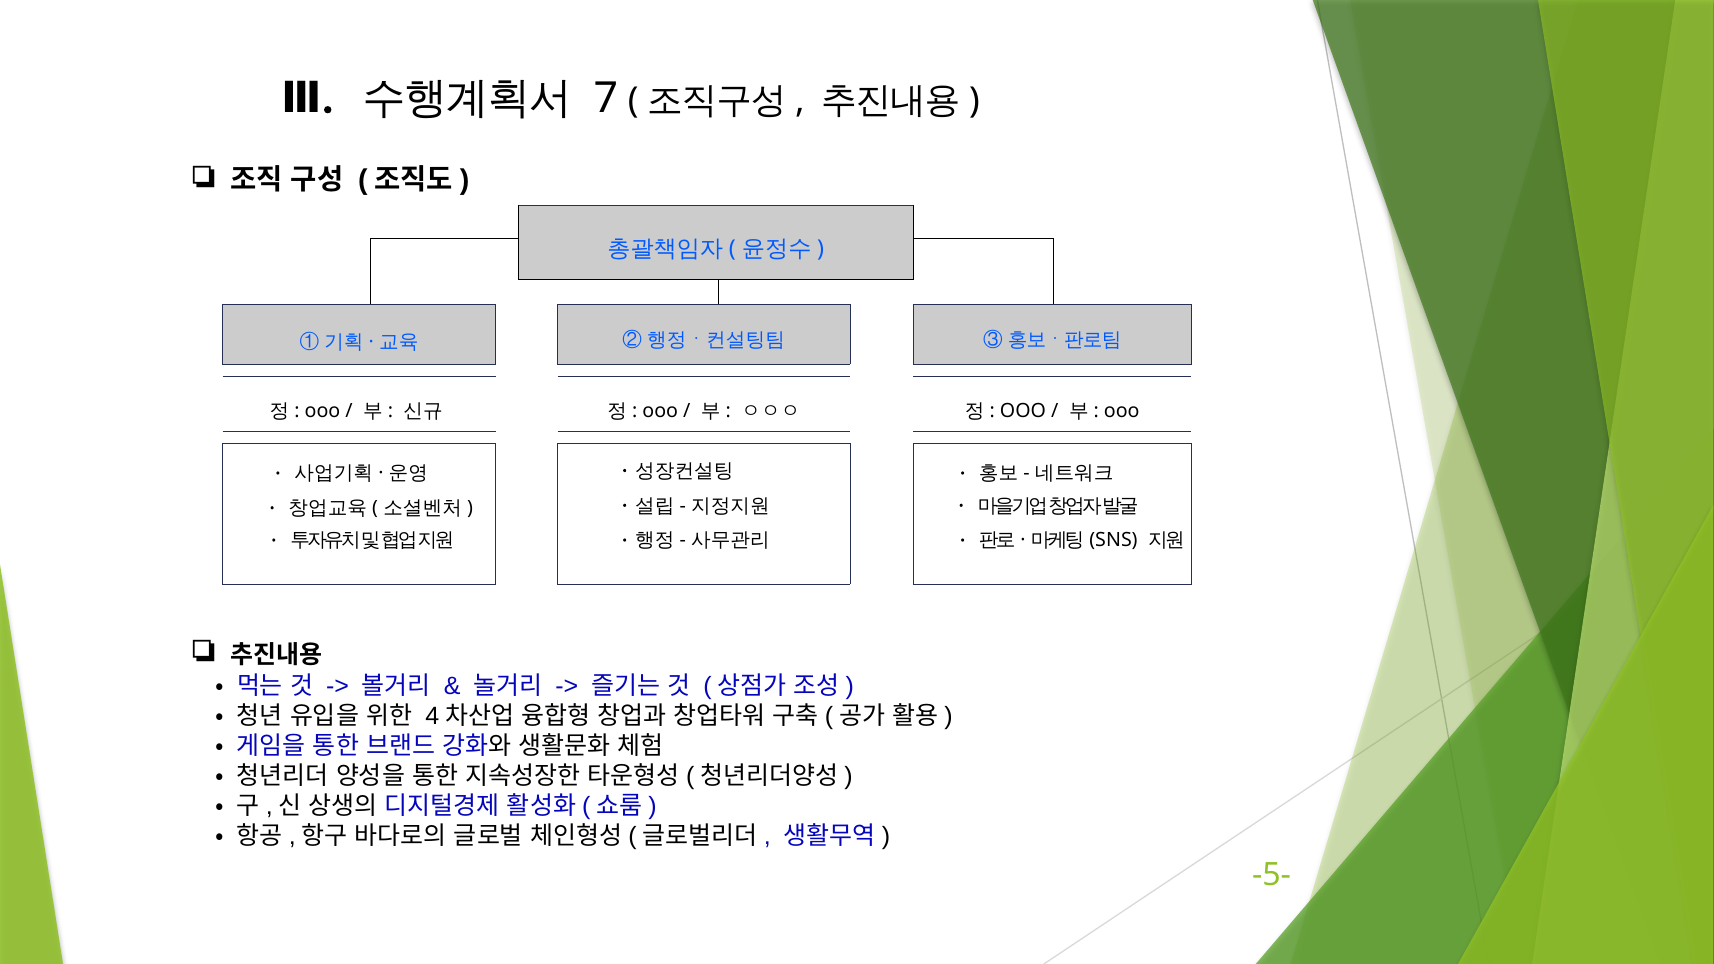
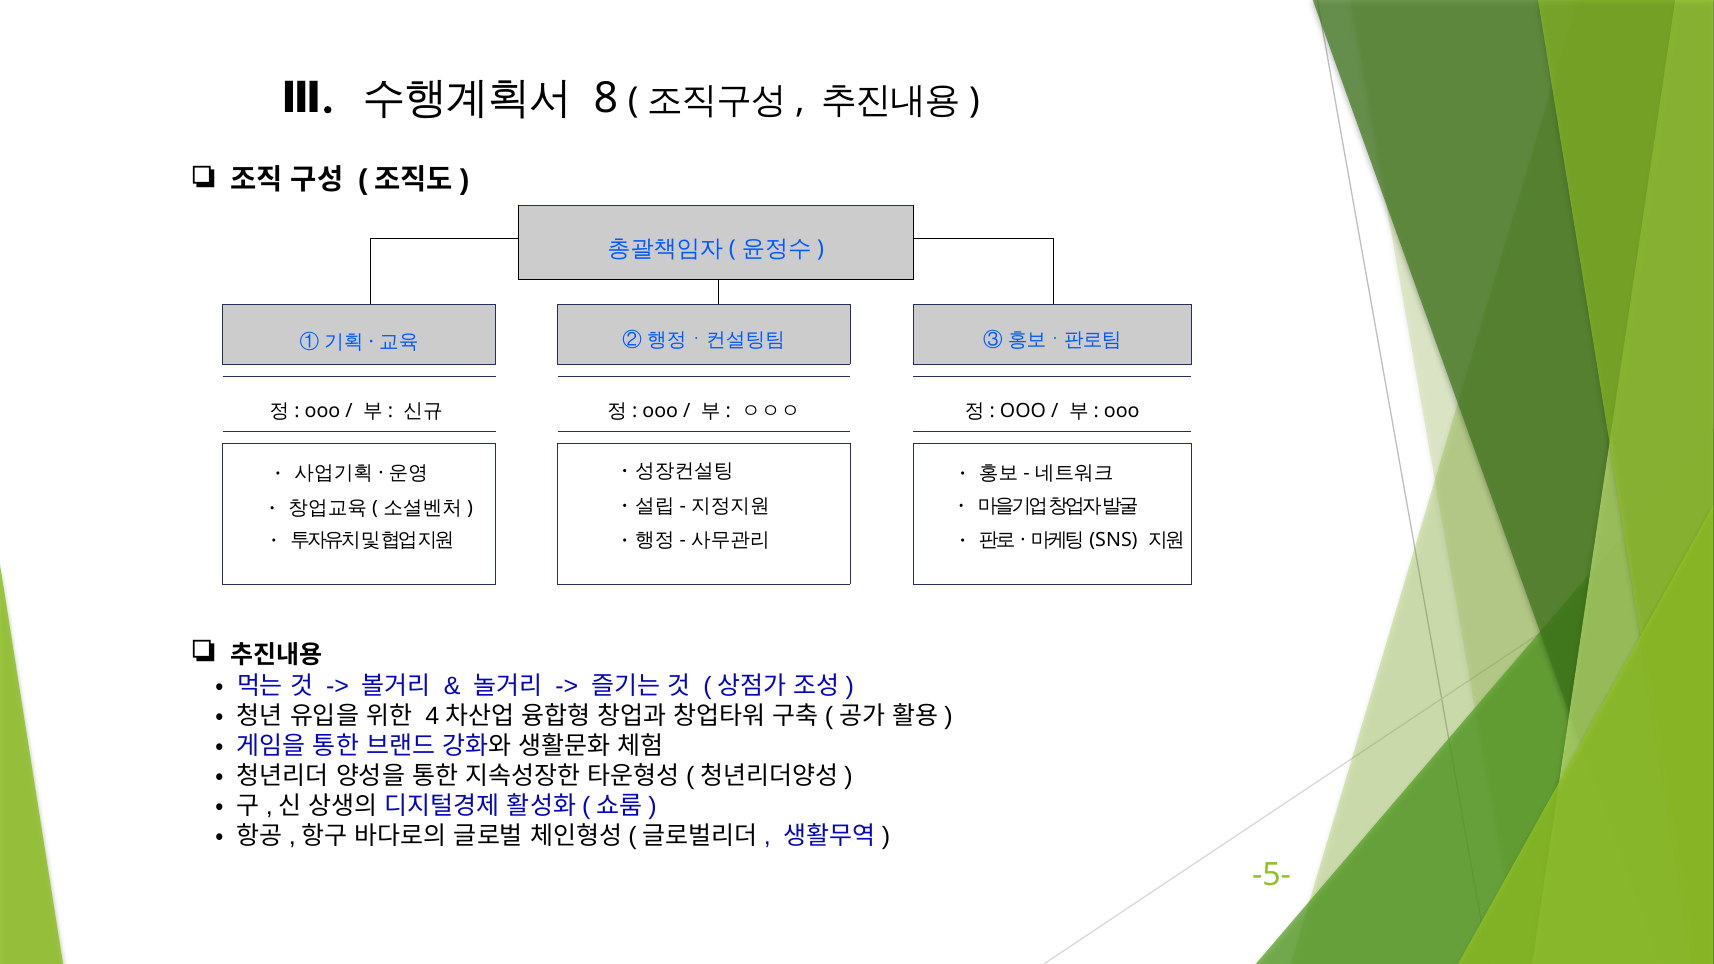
7: 7 -> 8
